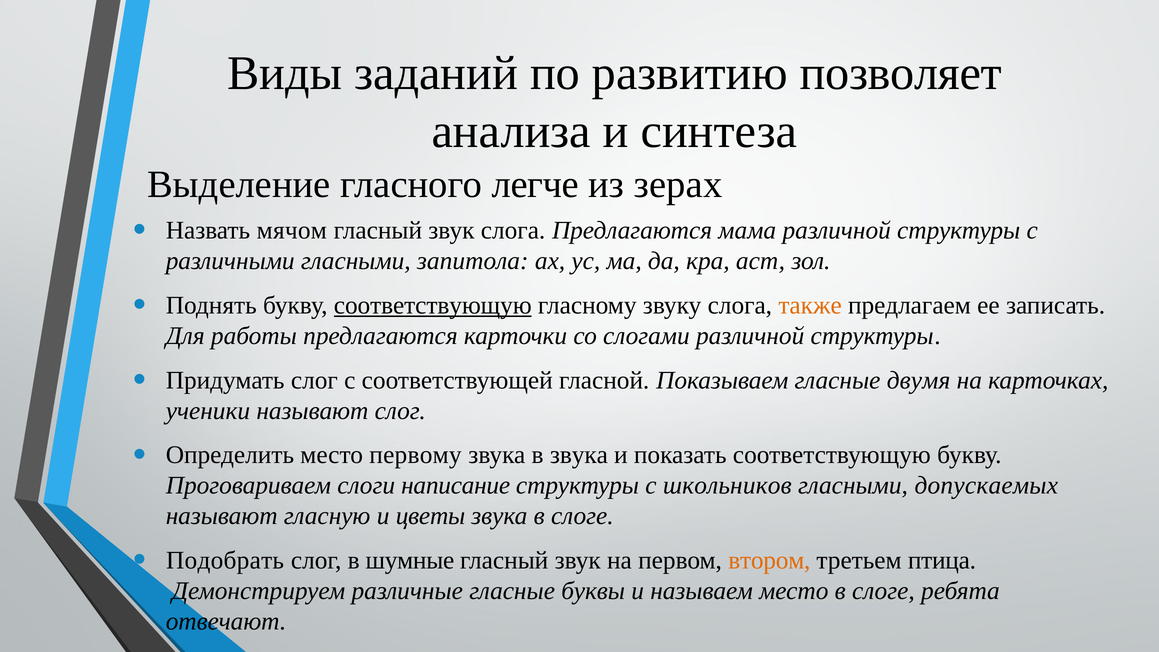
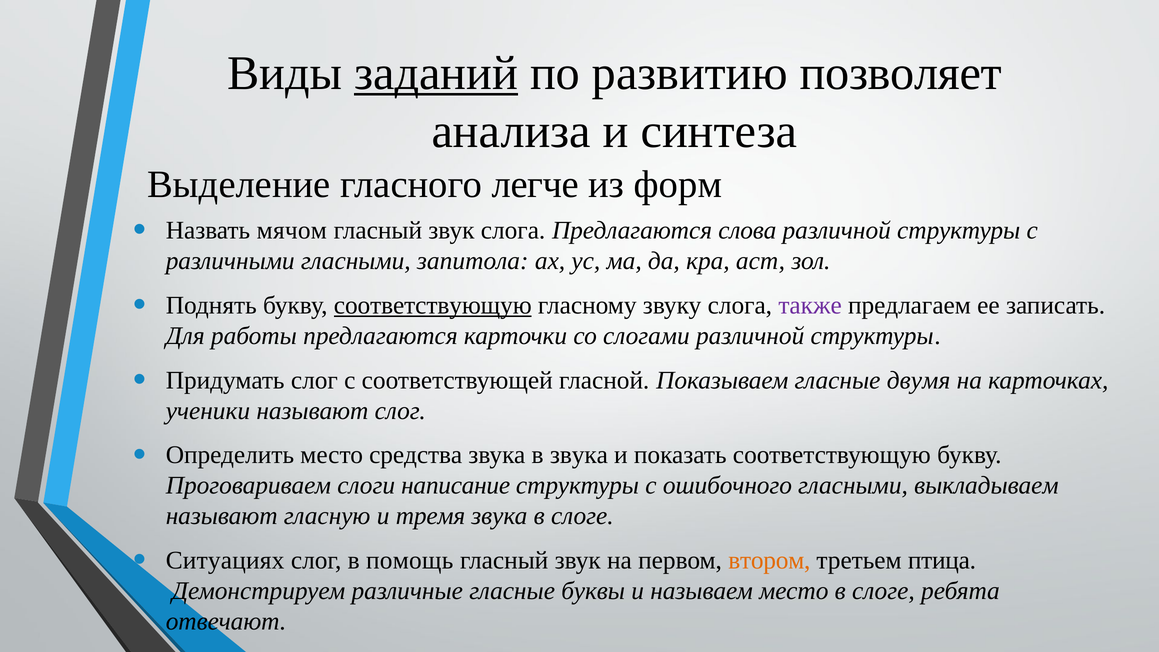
заданий underline: none -> present
зерах: зерах -> форм
мама: мама -> слова
также colour: orange -> purple
первому: первому -> средства
школьников: школьников -> ошибочного
допускаемых: допускаемых -> выкладываем
цветы: цветы -> тремя
Подобрать: Подобрать -> Ситуациях
шумные: шумные -> помощь
